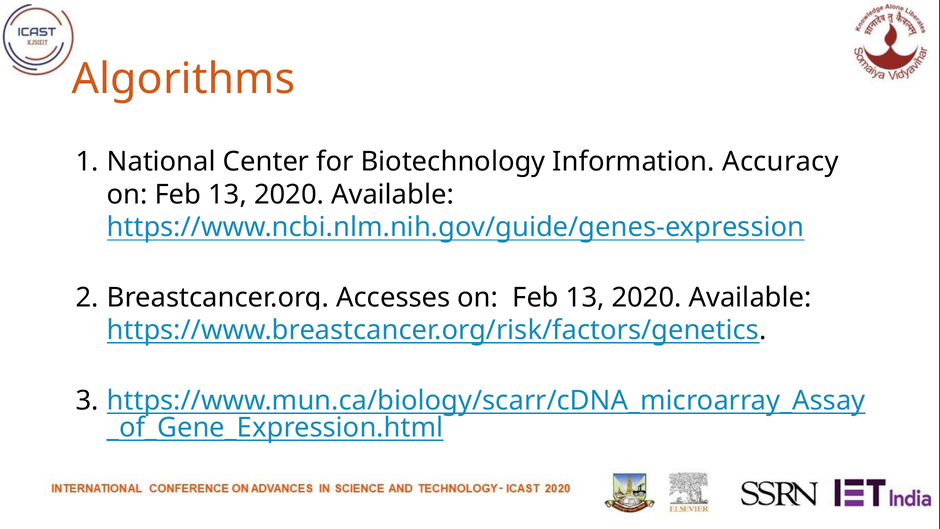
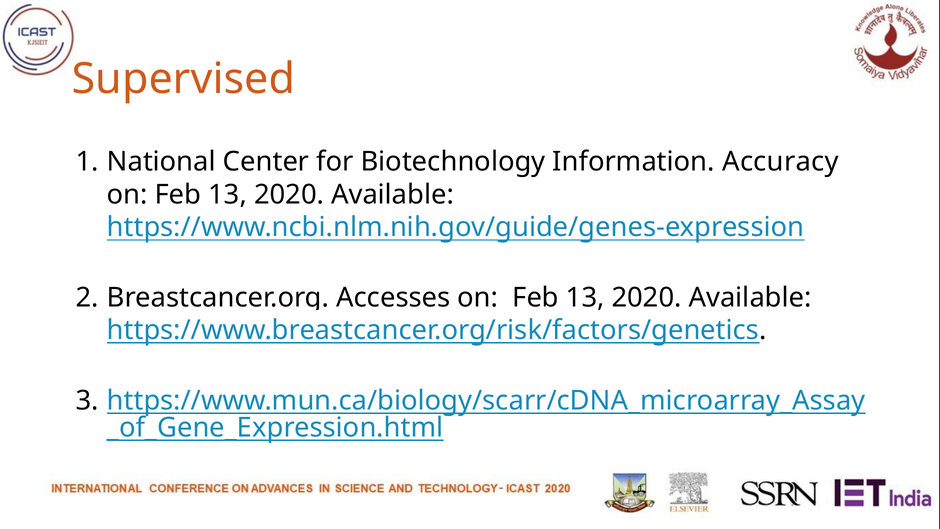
Algorithms: Algorithms -> Supervised
